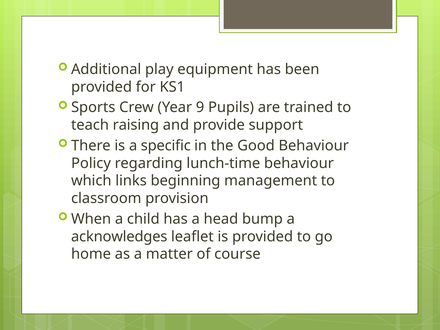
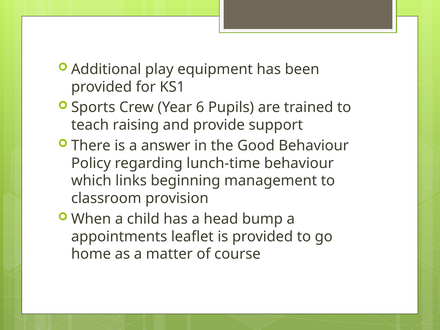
9: 9 -> 6
specific: specific -> answer
acknowledges: acknowledges -> appointments
